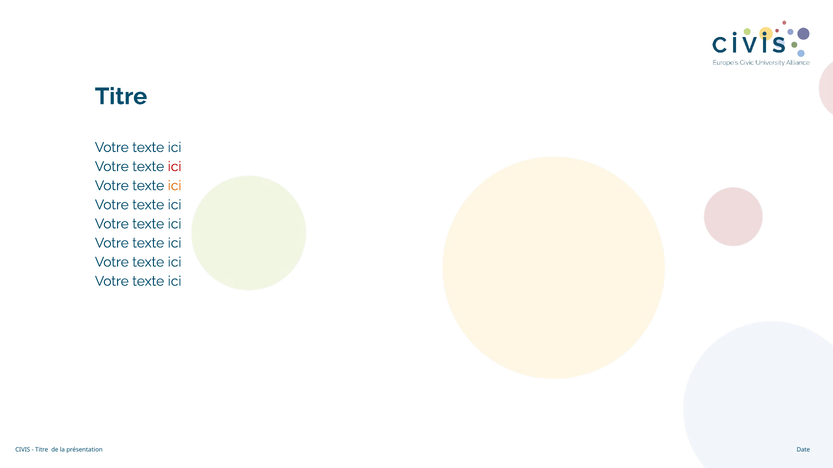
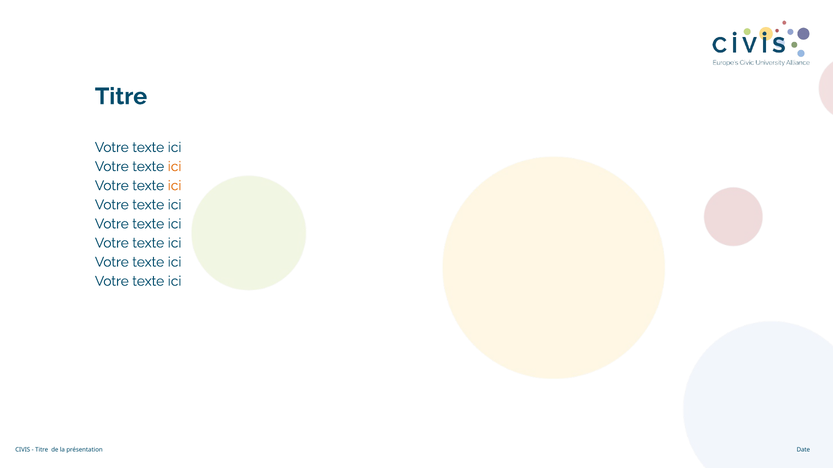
ici at (175, 167) colour: red -> orange
